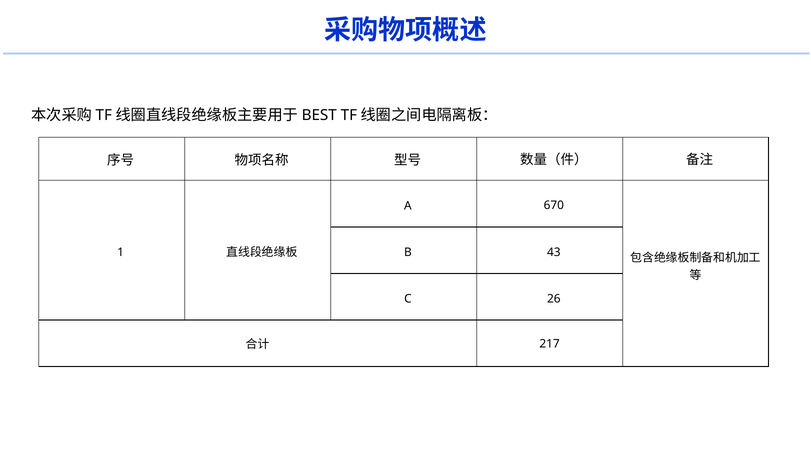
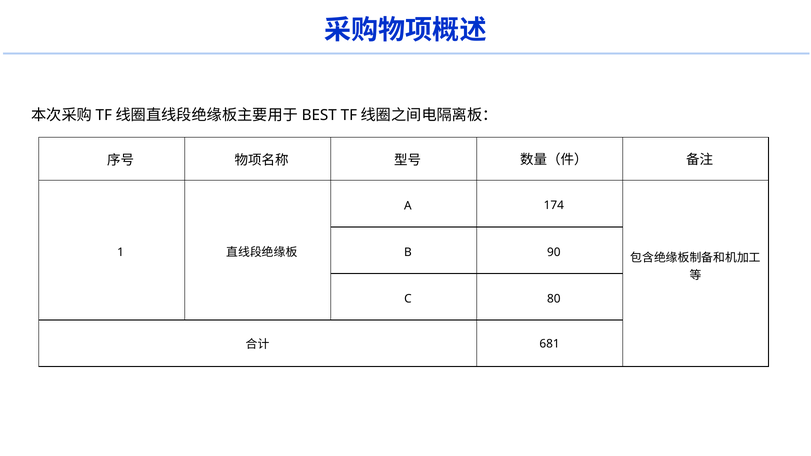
670: 670 -> 174
43: 43 -> 90
26: 26 -> 80
217: 217 -> 681
